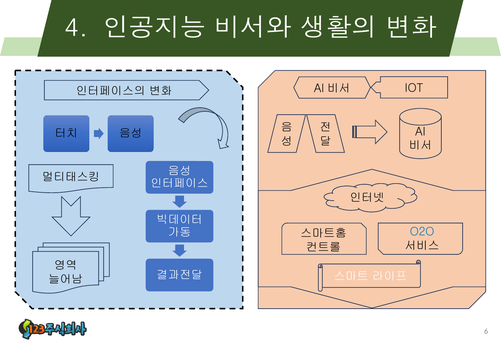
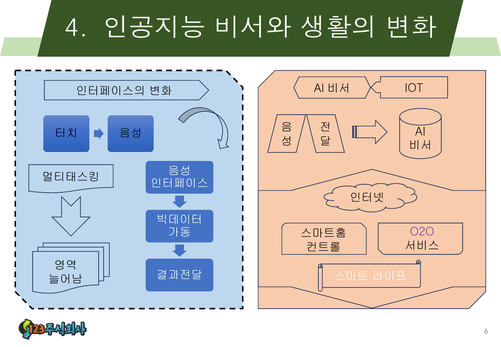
O2O colour: blue -> purple
